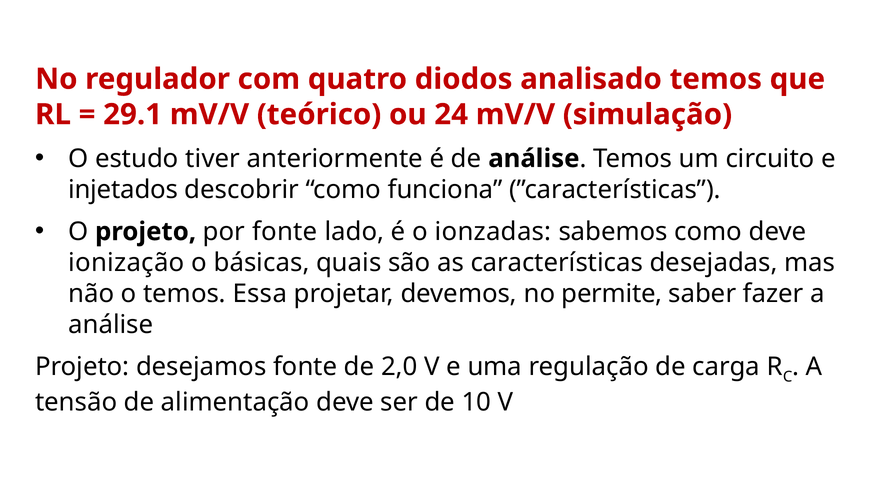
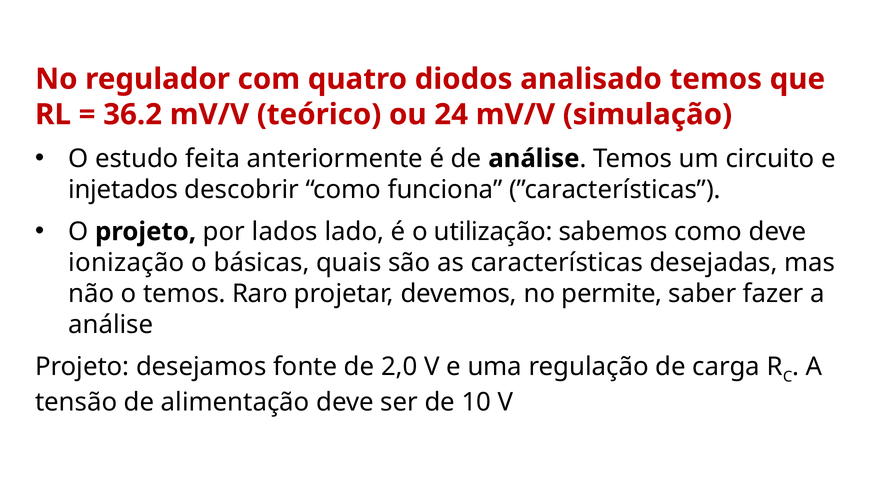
29.1: 29.1 -> 36.2
tiver: tiver -> feita
por fonte: fonte -> lados
ionzadas: ionzadas -> utilização
Essa: Essa -> Raro
